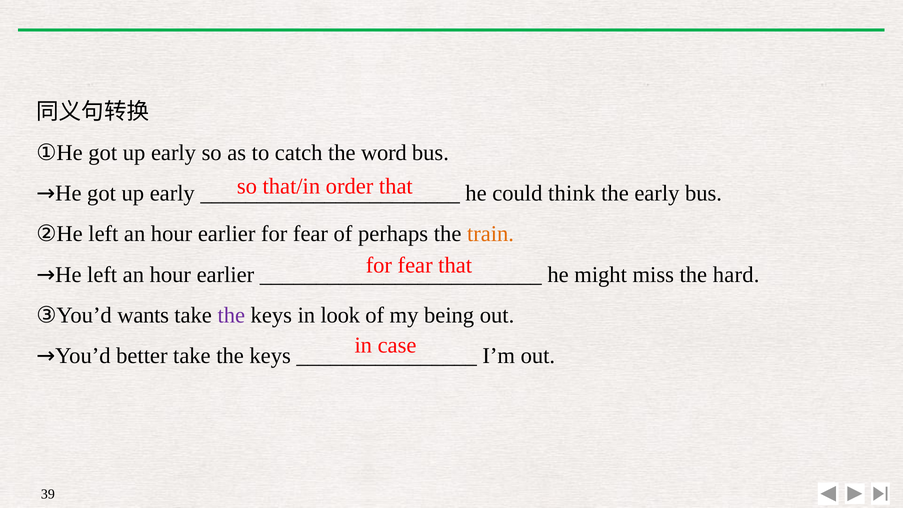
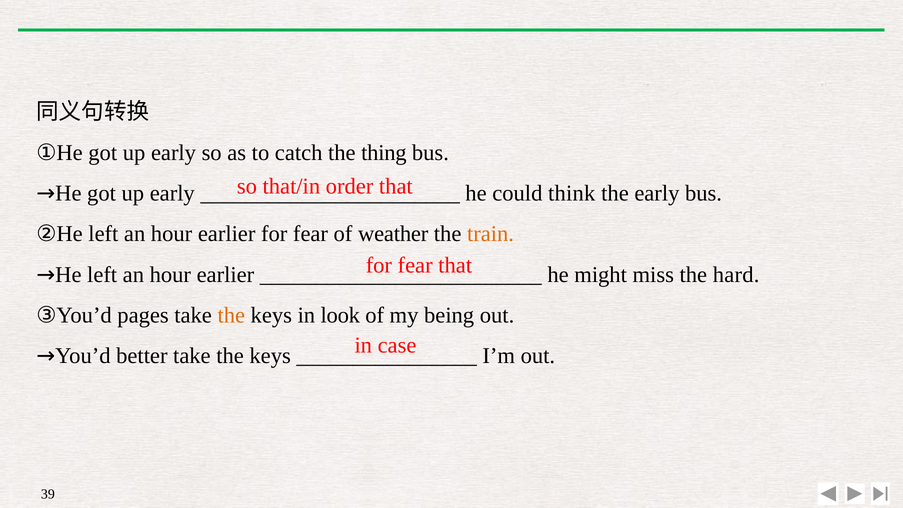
word: word -> thing
perhaps: perhaps -> weather
wants: wants -> pages
the at (231, 315) colour: purple -> orange
